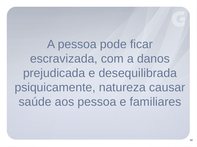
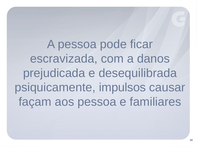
natureza: natureza -> impulsos
saúde: saúde -> façam
